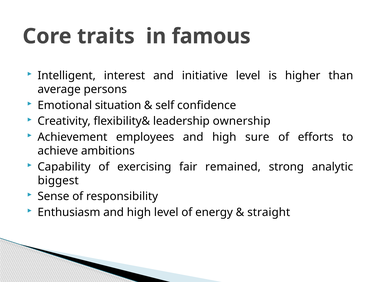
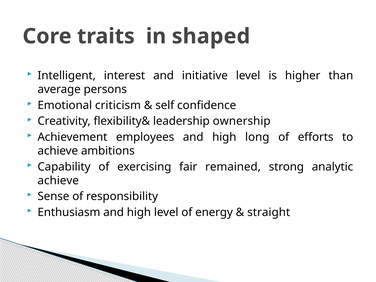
famous: famous -> shaped
situation: situation -> criticism
sure: sure -> long
biggest at (58, 180): biggest -> achieve
